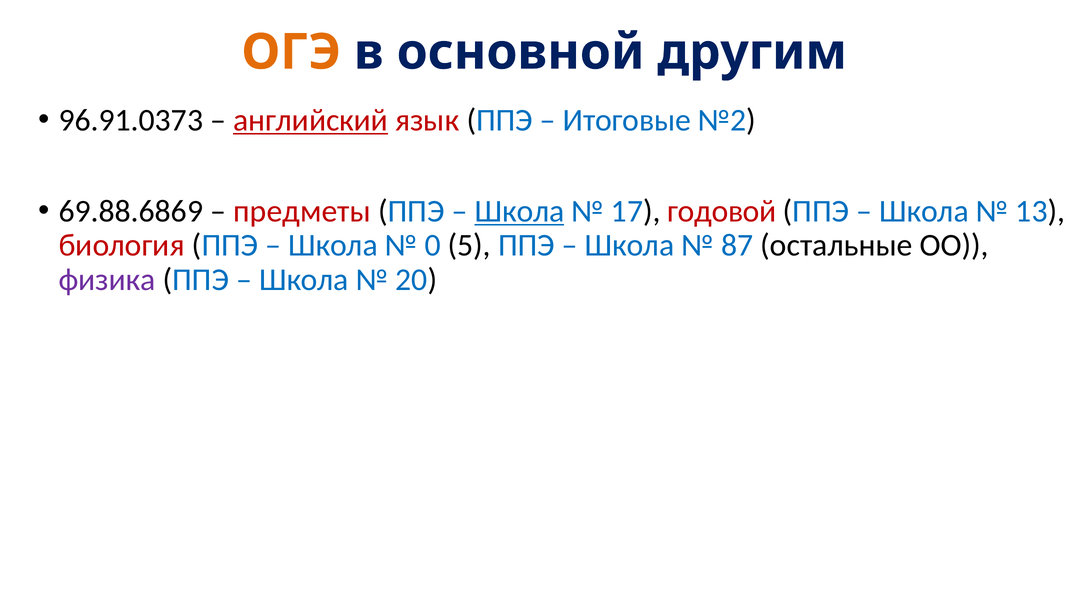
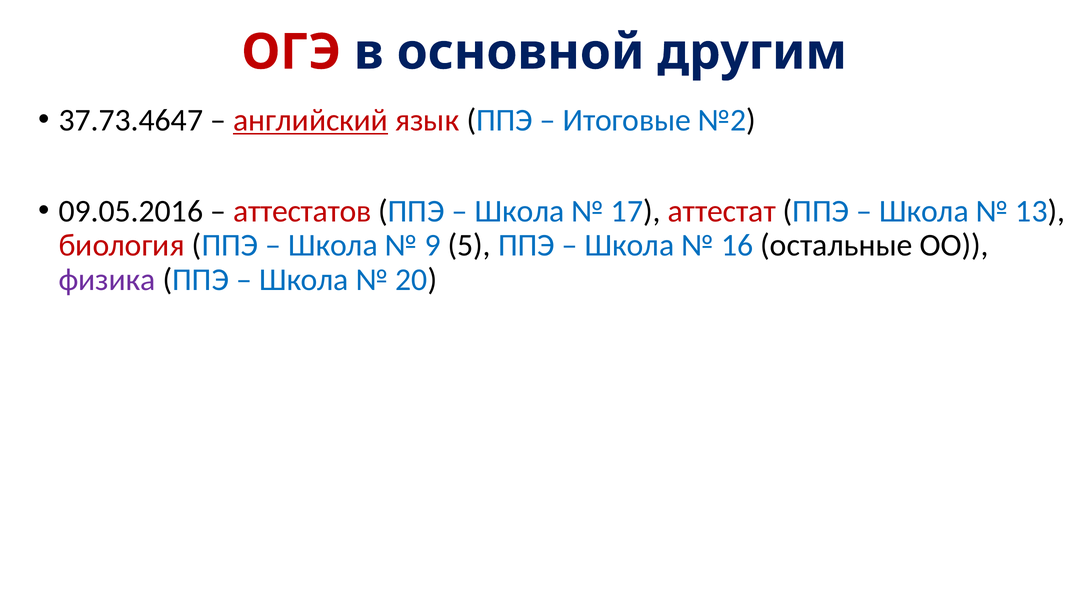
ОГЭ colour: orange -> red
96.91.0373: 96.91.0373 -> 37.73.4647
69.88.6869: 69.88.6869 -> 09.05.2016
предметы: предметы -> аттестатов
Школа at (520, 211) underline: present -> none
годовой: годовой -> аттестат
0: 0 -> 9
87: 87 -> 16
